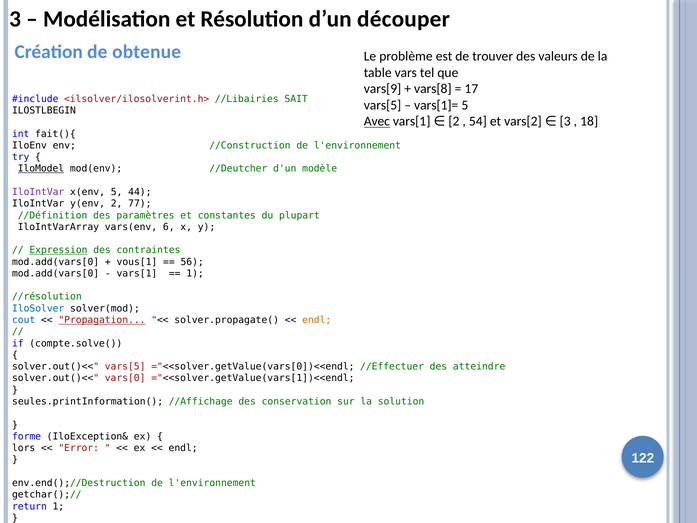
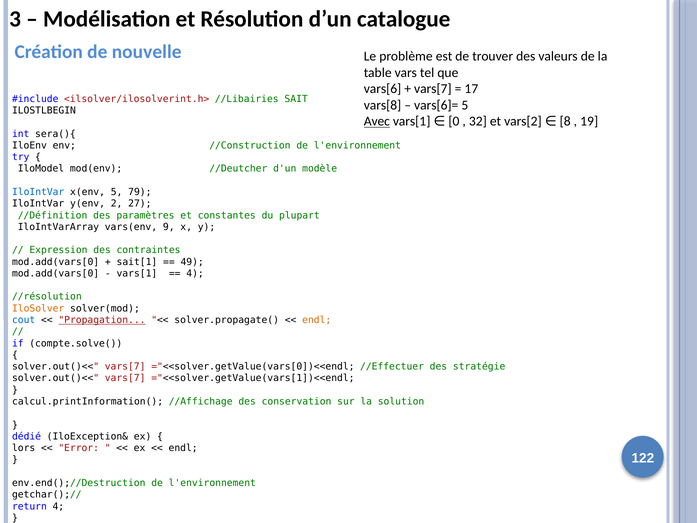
découper: découper -> catalogue
obtenue: obtenue -> nouvelle
vars[9: vars[9 -> vars[6
vars[8 at (433, 89): vars[8 -> vars[7
vars[5 at (383, 105): vars[5 -> vars[8
vars[1]=: vars[1]= -> vars[6]=
vars[1 2: 2 -> 0
54: 54 -> 32
vars[2 3: 3 -> 8
18: 18 -> 19
fait(){: fait(){ -> sera(){
IloModel underline: present -> none
IloIntVar at (38, 192) colour: purple -> blue
44: 44 -> 79
77: 77 -> 27
6: 6 -> 9
Expression underline: present -> none
vous[1: vous[1 -> sait[1
56: 56 -> 49
1 at (195, 273): 1 -> 4
IloSolver colour: blue -> orange
vars[5 at (125, 366): vars[5 -> vars[7
atteindre: atteindre -> stratégie
vars[0 at (125, 378): vars[0 -> vars[7
seules.printInformation(: seules.printInformation( -> calcul.printInformation(
forme: forme -> dédié
return 1: 1 -> 4
